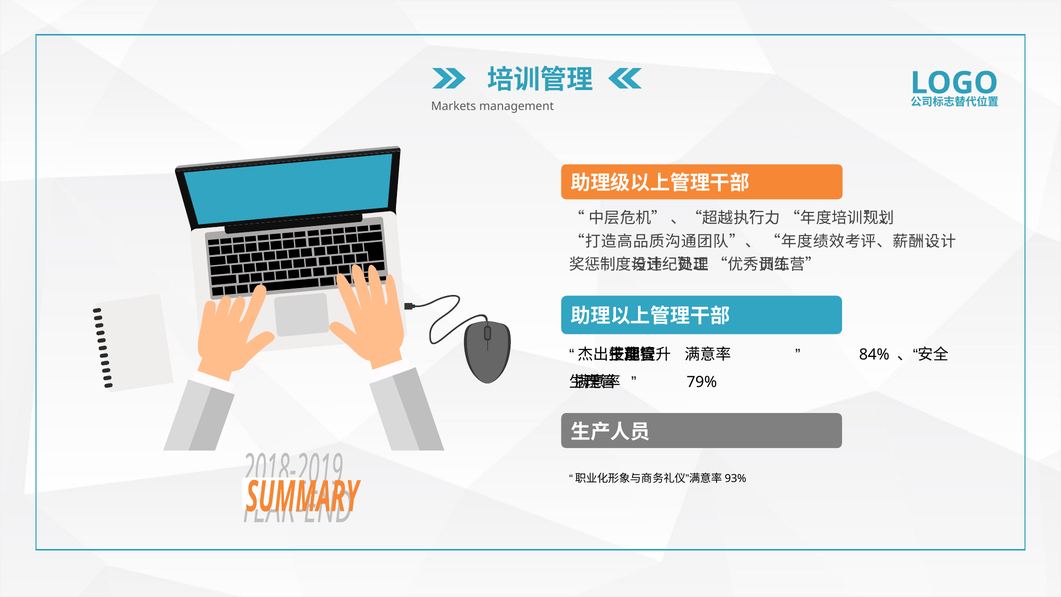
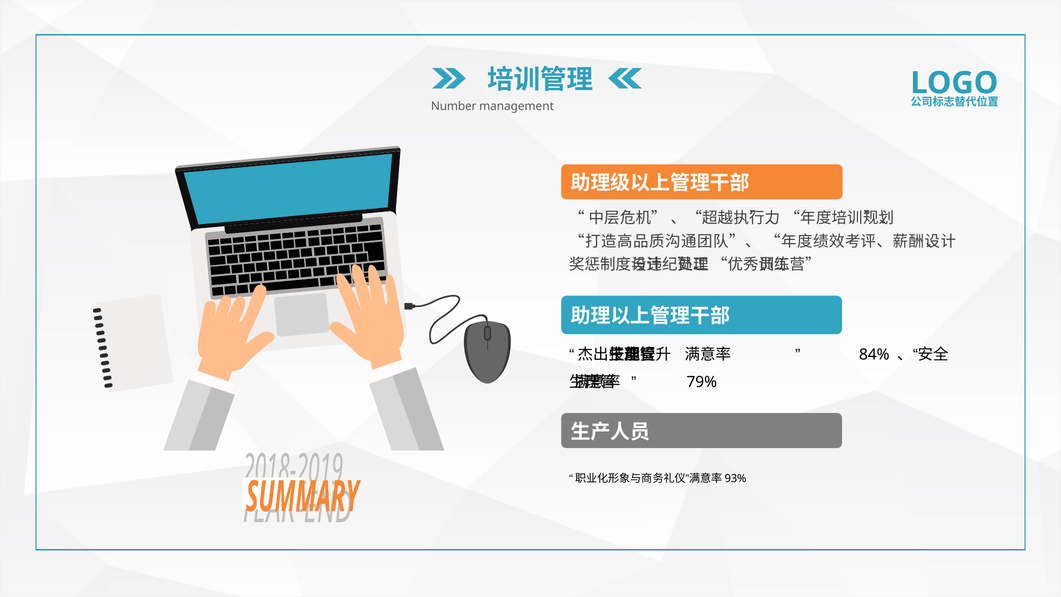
Markets: Markets -> Number
